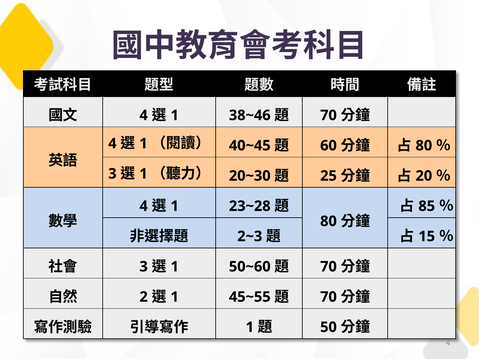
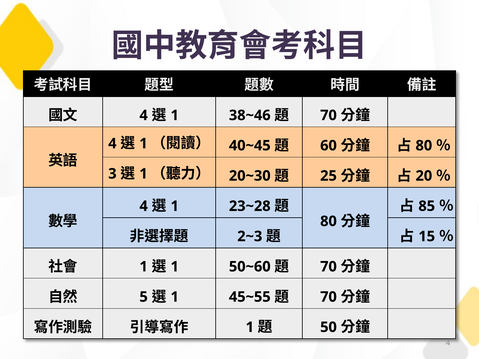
3 at (144, 267): 3 -> 1
2: 2 -> 5
